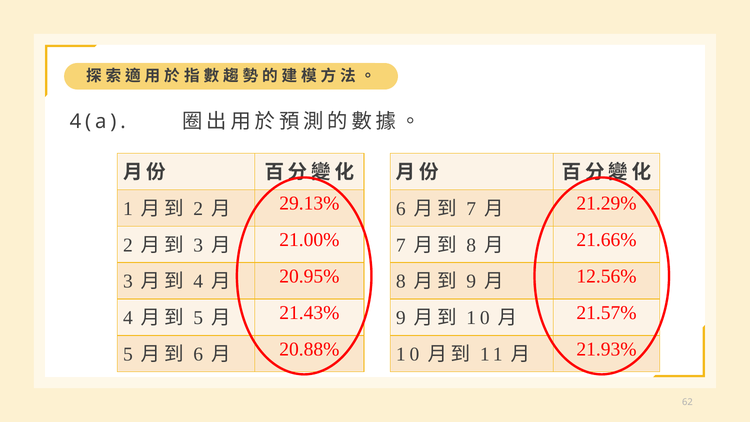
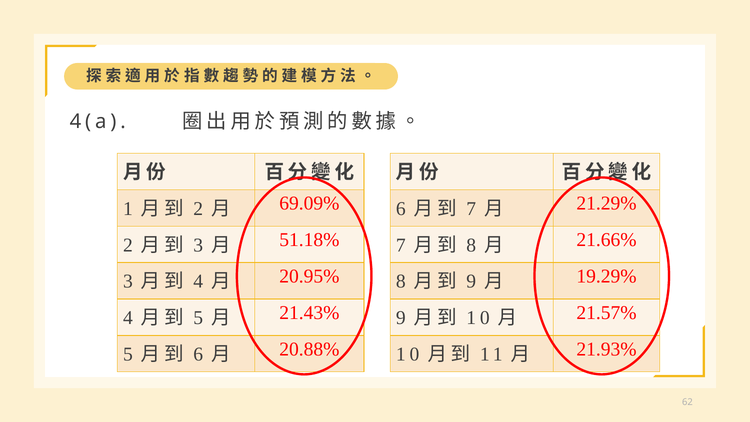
29.13%: 29.13% -> 69.09%
21.00%: 21.00% -> 51.18%
12.56%: 12.56% -> 19.29%
